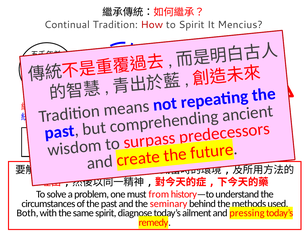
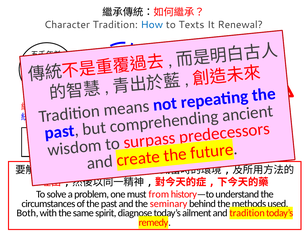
Continual: Continual -> Character
How colour: red -> blue
to Spirit: Spirit -> Texts
Mencius: Mencius -> Renewal
and pressing: pressing -> tradition
